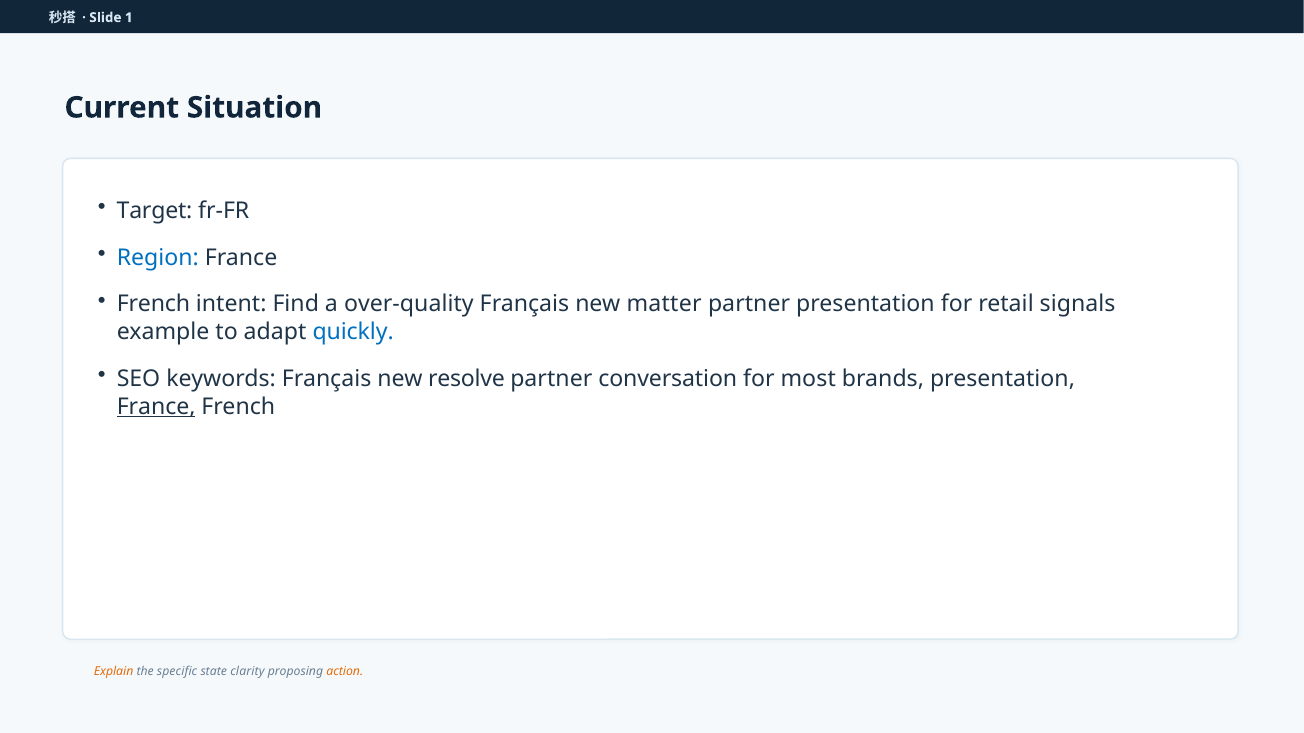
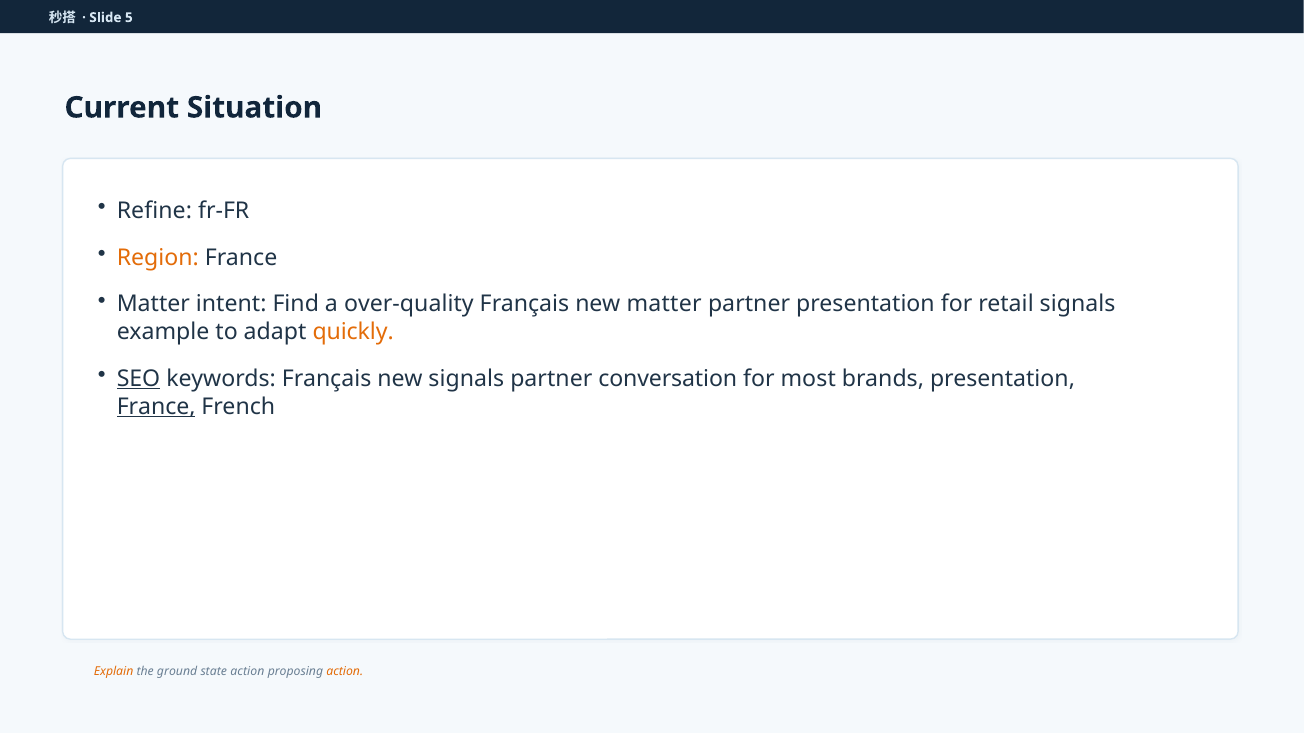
1: 1 -> 5
Target: Target -> Refine
Region colour: blue -> orange
French at (153, 305): French -> Matter
quickly colour: blue -> orange
SEO underline: none -> present
new resolve: resolve -> signals
specific: specific -> ground
state clarity: clarity -> action
